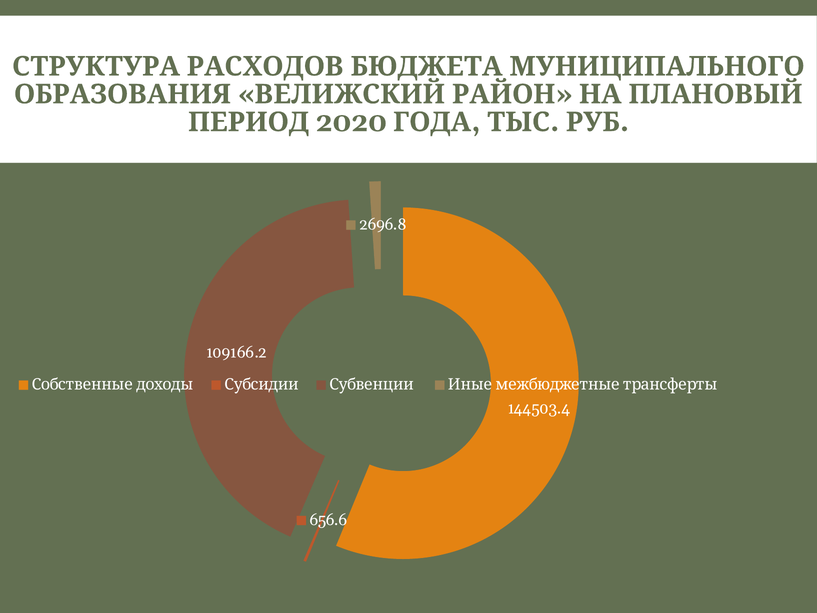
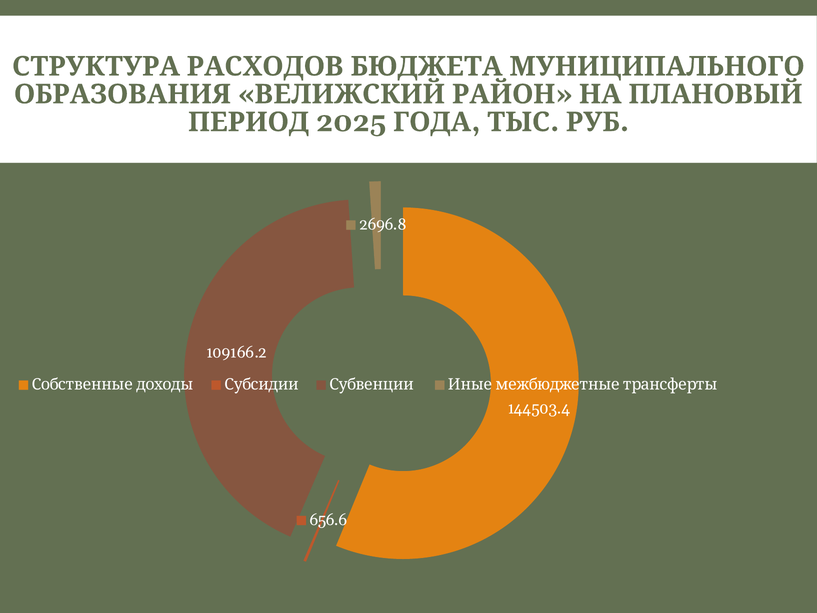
2020: 2020 -> 2025
